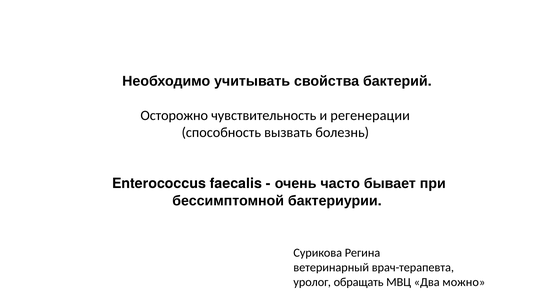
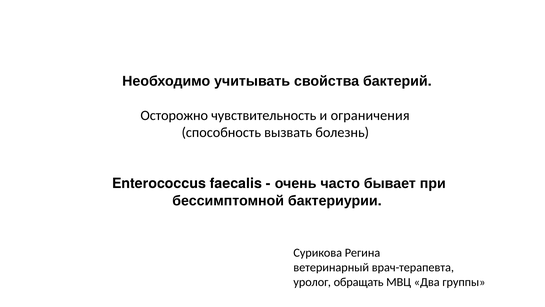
регенерации: регенерации -> ограничения
можно: можно -> группы
